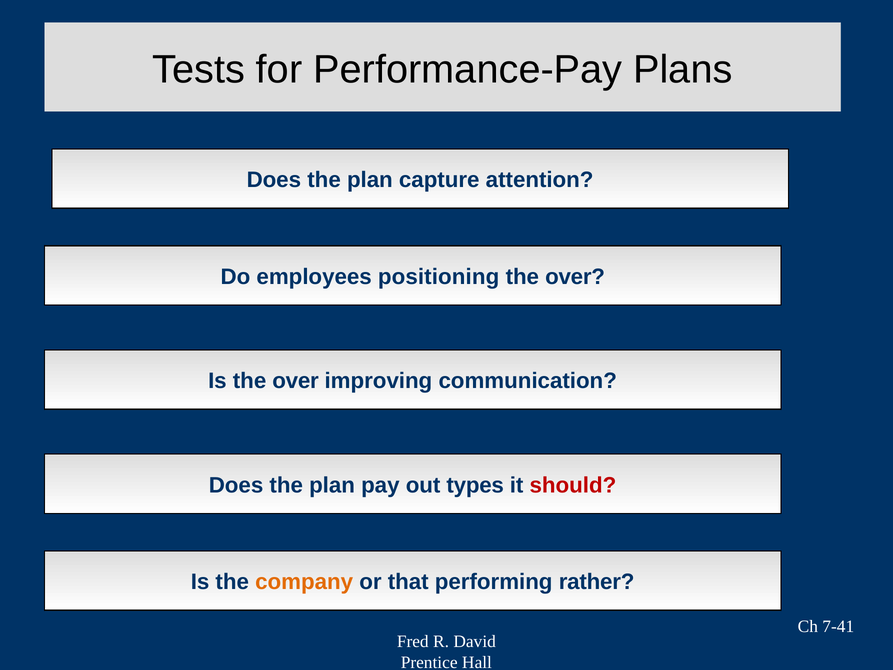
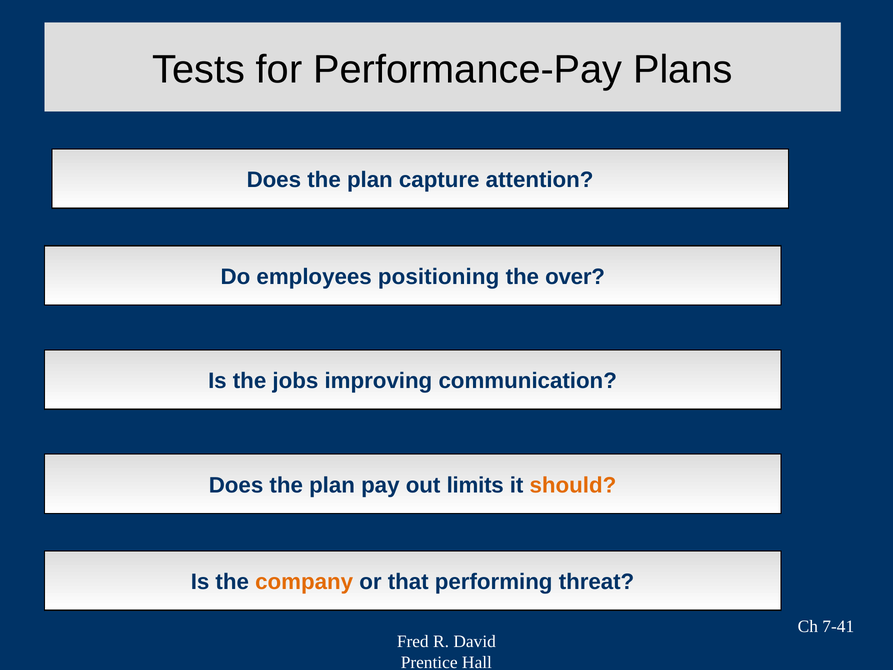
Is the over: over -> jobs
types: types -> limits
should colour: red -> orange
rather: rather -> threat
